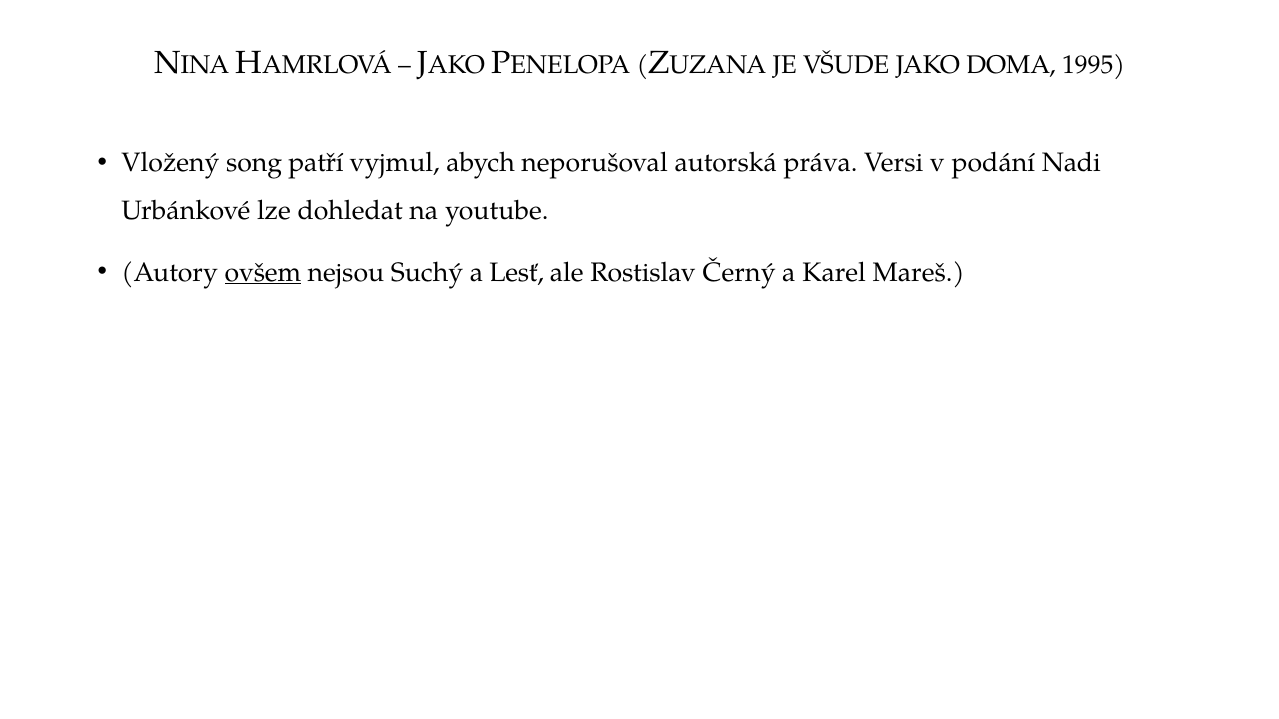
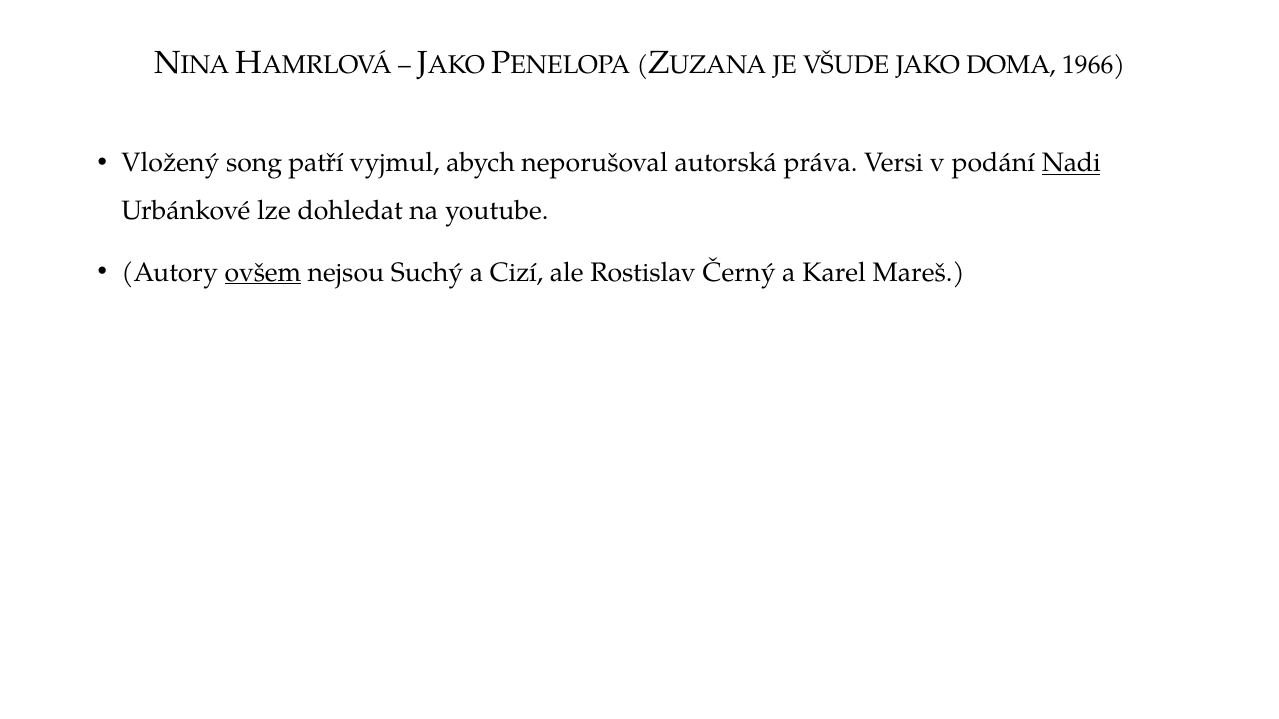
1995: 1995 -> 1966
Nadi underline: none -> present
Lesť: Lesť -> Cizí
